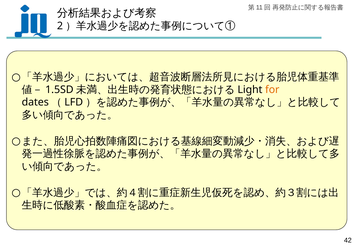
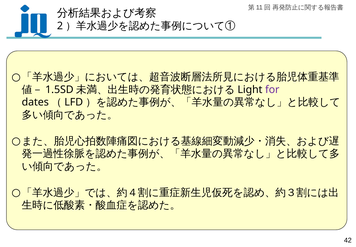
for colour: orange -> purple
